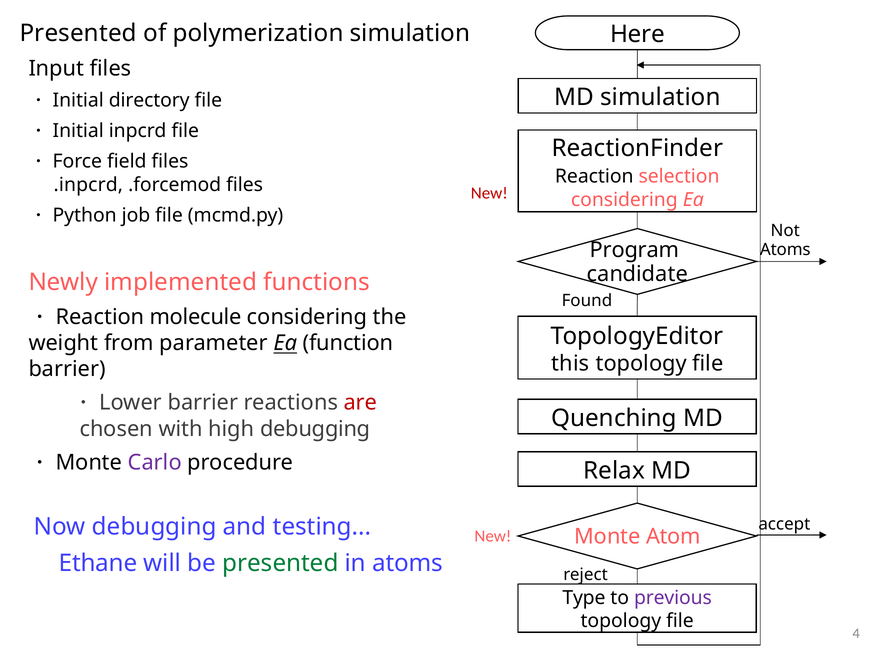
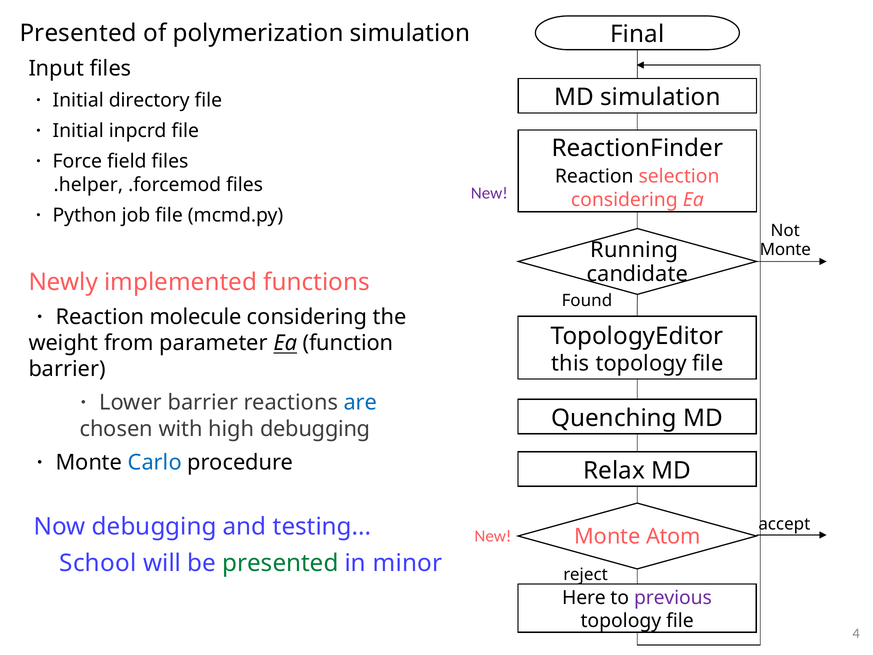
Here: Here -> Final
.inpcrd: .inpcrd -> .helper
New at (489, 193) colour: red -> purple
Program: Program -> Running
Atoms at (785, 250): Atoms -> Monte
are colour: red -> blue
Carlo colour: purple -> blue
Ethane: Ethane -> School
in atoms: atoms -> minor
Type: Type -> Here
